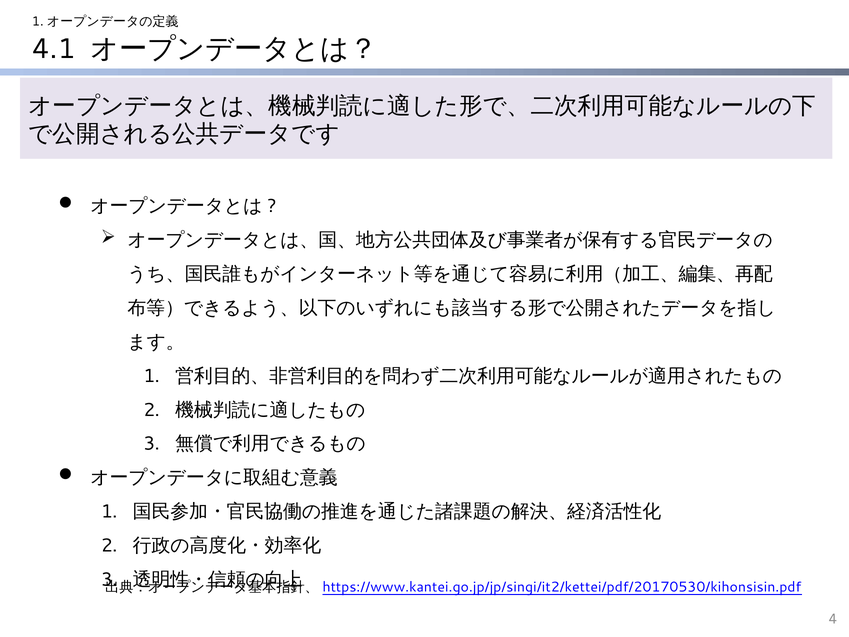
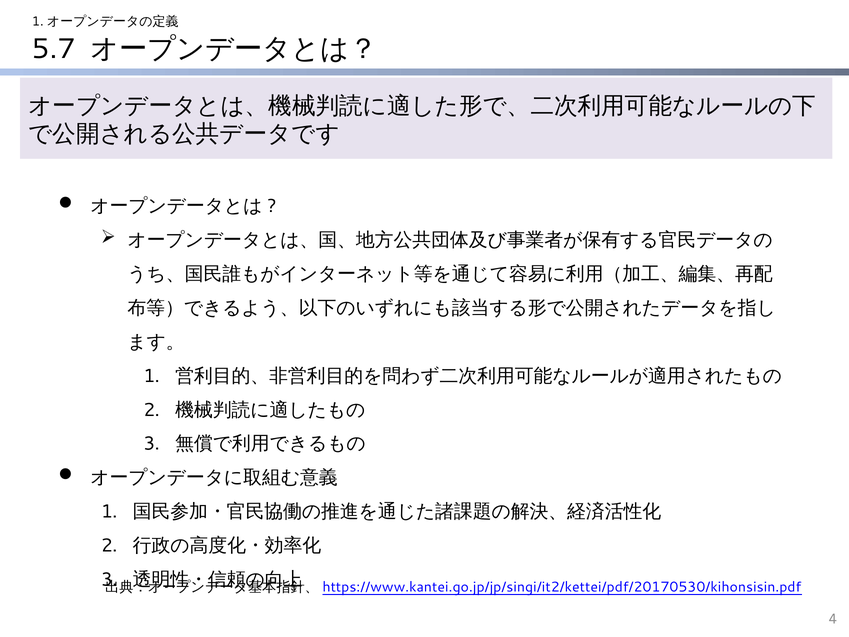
4.1: 4.1 -> 5.7
